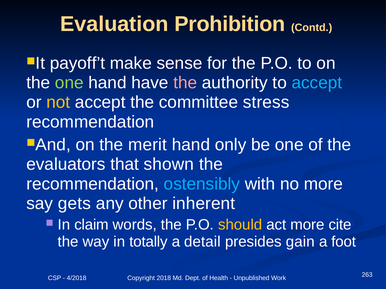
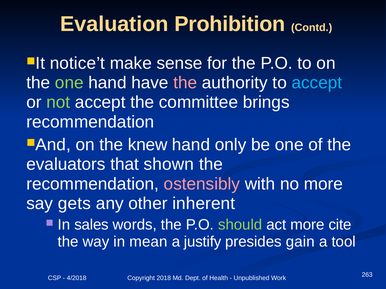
payoff’t: payoff’t -> notice’t
not colour: yellow -> light green
stress: stress -> brings
merit: merit -> knew
ostensibly colour: light blue -> pink
claim: claim -> sales
should colour: yellow -> light green
totally: totally -> mean
detail: detail -> justify
foot: foot -> tool
